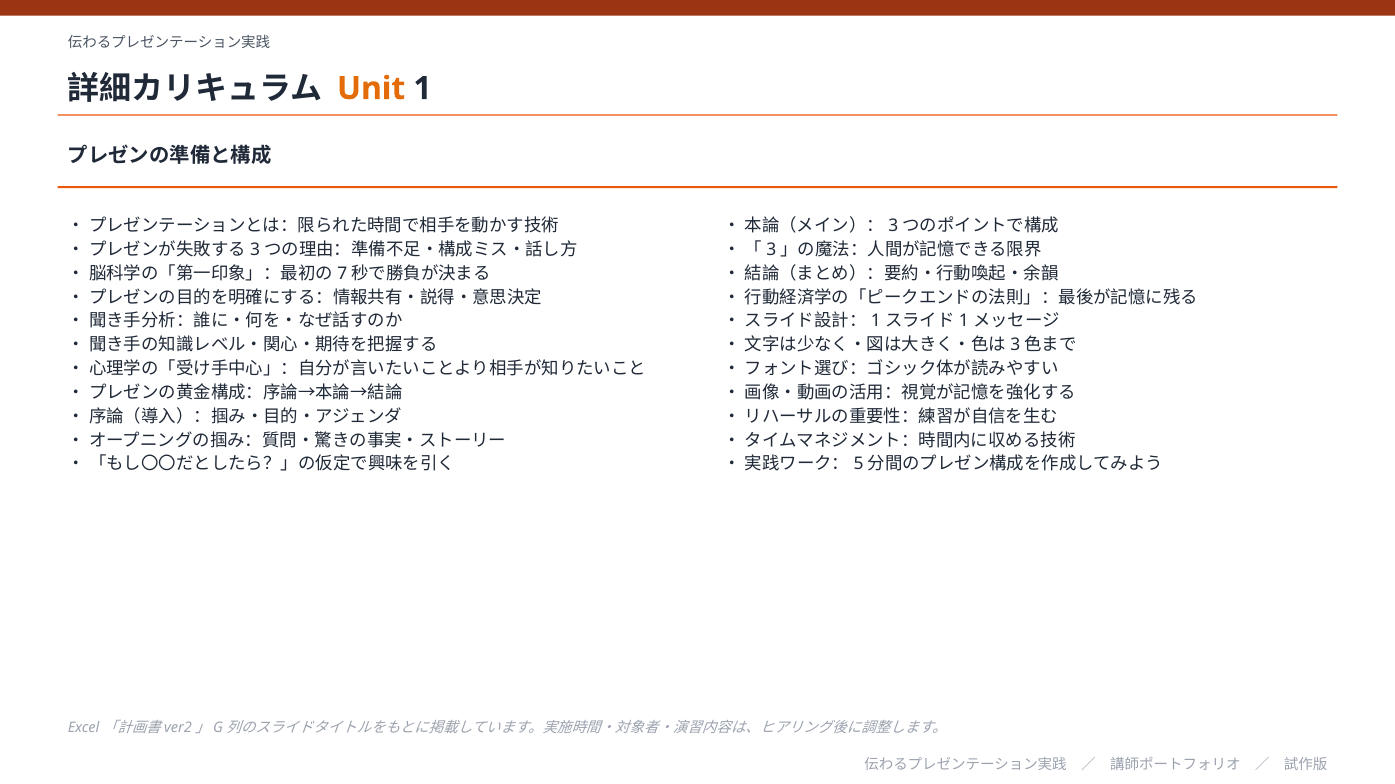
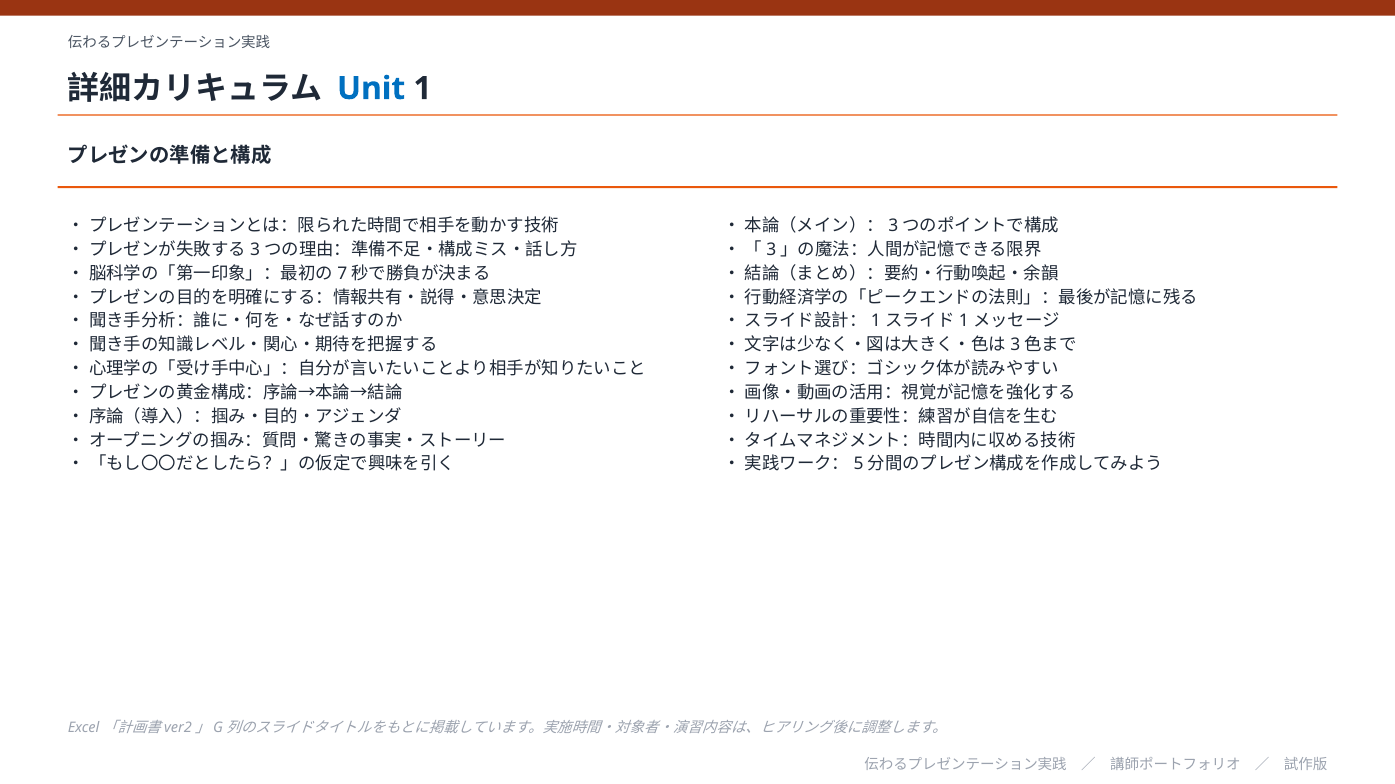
Unit colour: orange -> blue
